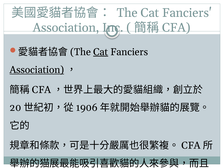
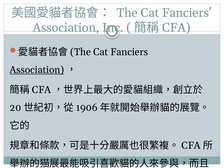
Cat at (101, 52) underline: present -> none
